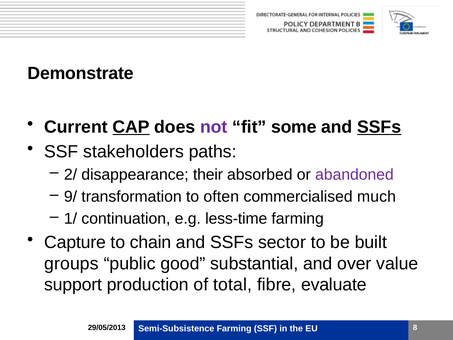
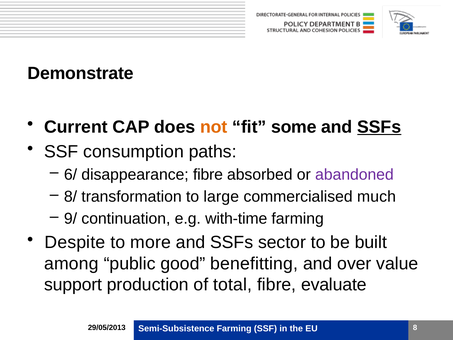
CAP underline: present -> none
not colour: purple -> orange
stakeholders: stakeholders -> consumption
2/: 2/ -> 6/
disappearance their: their -> fibre
9/: 9/ -> 8/
often: often -> large
1/: 1/ -> 9/
less-time: less-time -> with-time
Capture: Capture -> Despite
chain: chain -> more
groups: groups -> among
substantial: substantial -> benefitting
